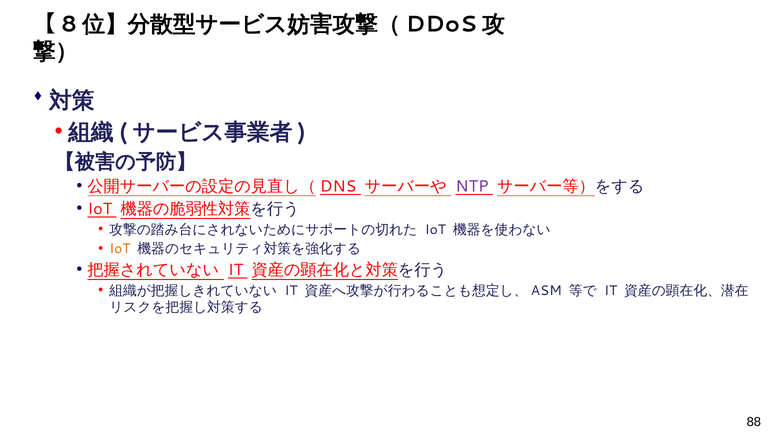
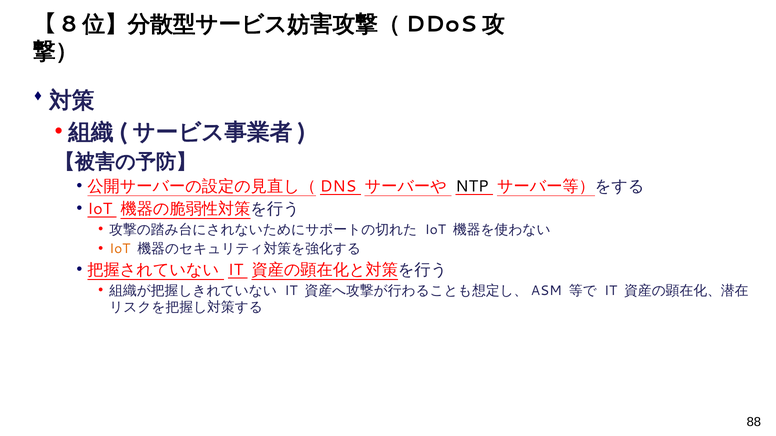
NTP colour: purple -> black
